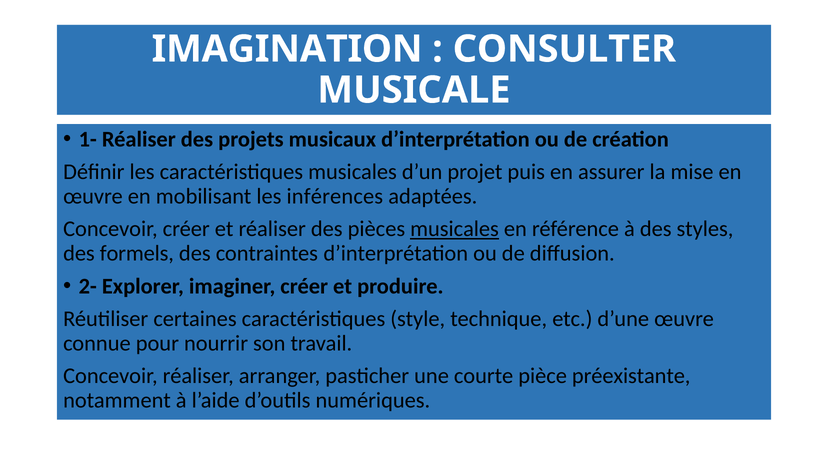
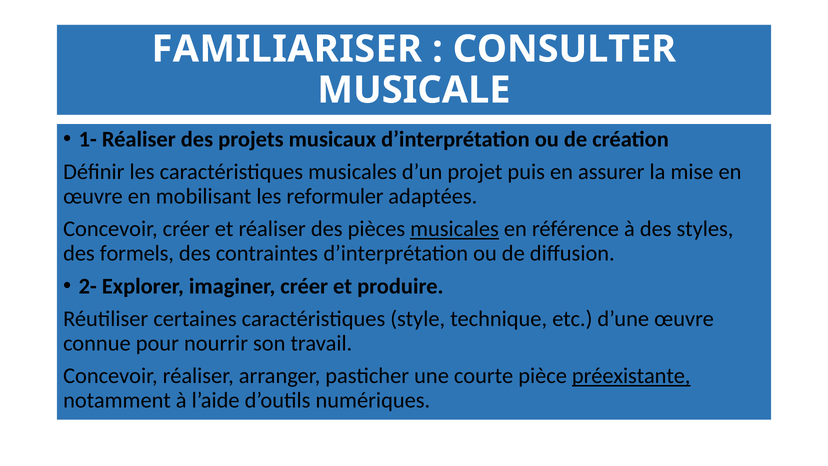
IMAGINATION: IMAGINATION -> FAMILIARISER
inférences: inférences -> reformuler
préexistante underline: none -> present
